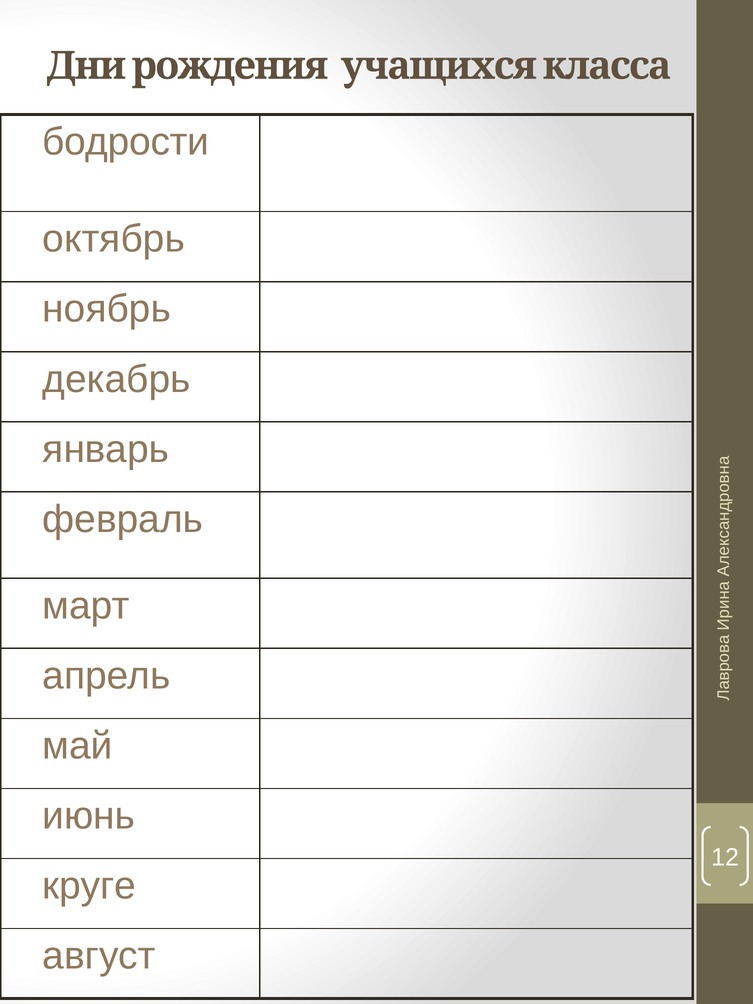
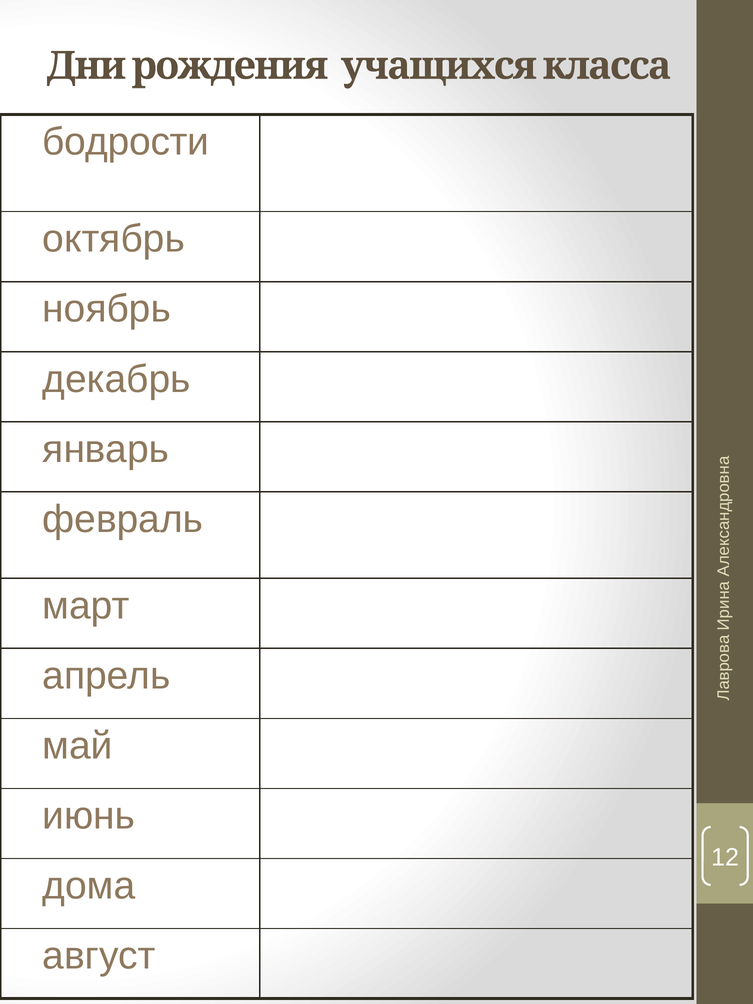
круге: круге -> дома
